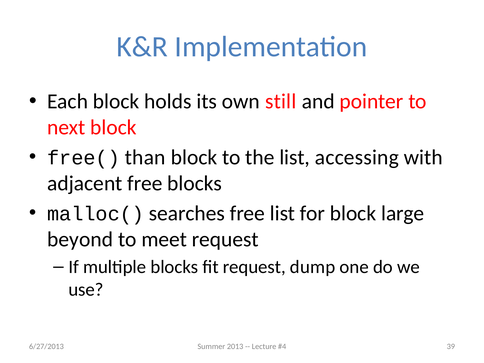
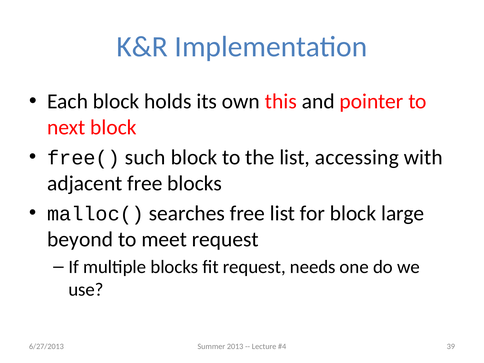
still: still -> this
than: than -> such
dump: dump -> needs
